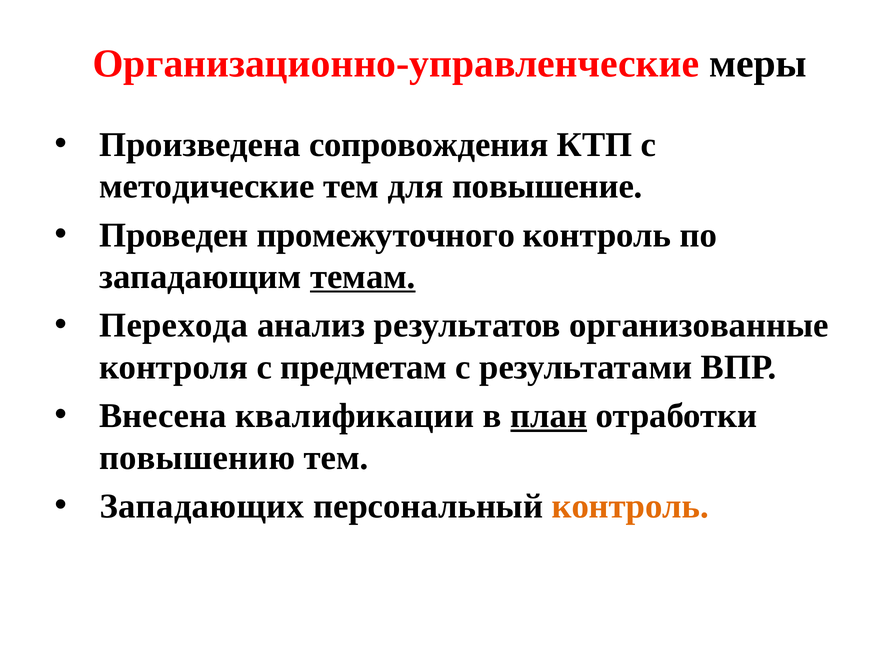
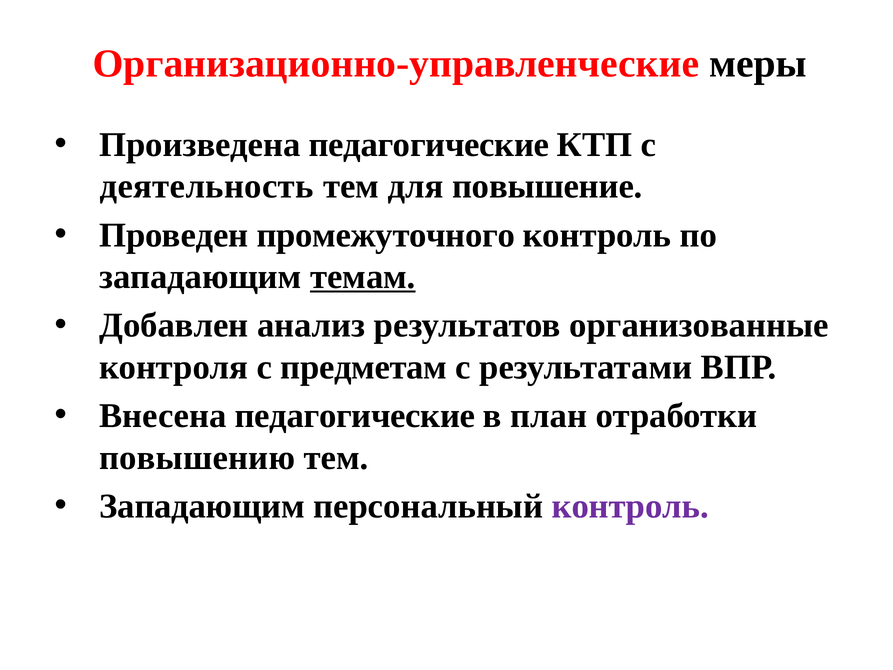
Произведена сопровождения: сопровождения -> педагогические
методические: методические -> деятельность
Перехода: Перехода -> Добавлен
Внесена квалификации: квалификации -> педагогические
план underline: present -> none
Западающих at (202, 506): Западающих -> Западающим
контроль at (630, 506) colour: orange -> purple
